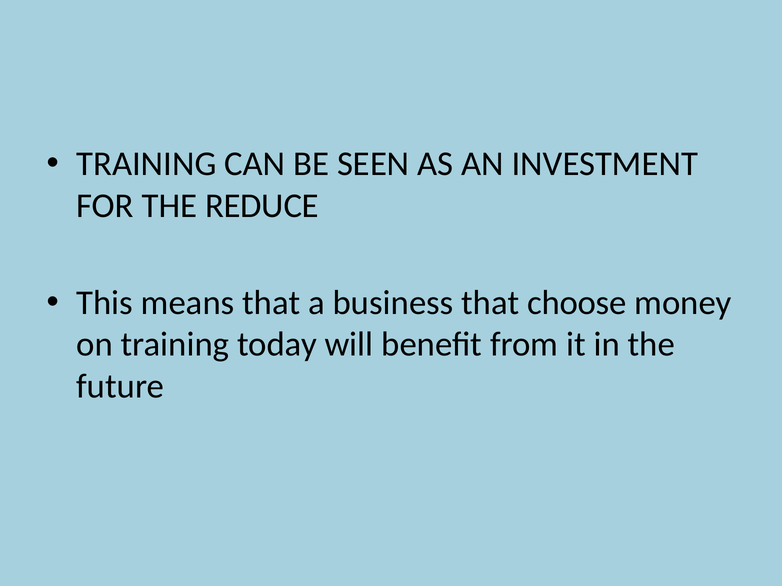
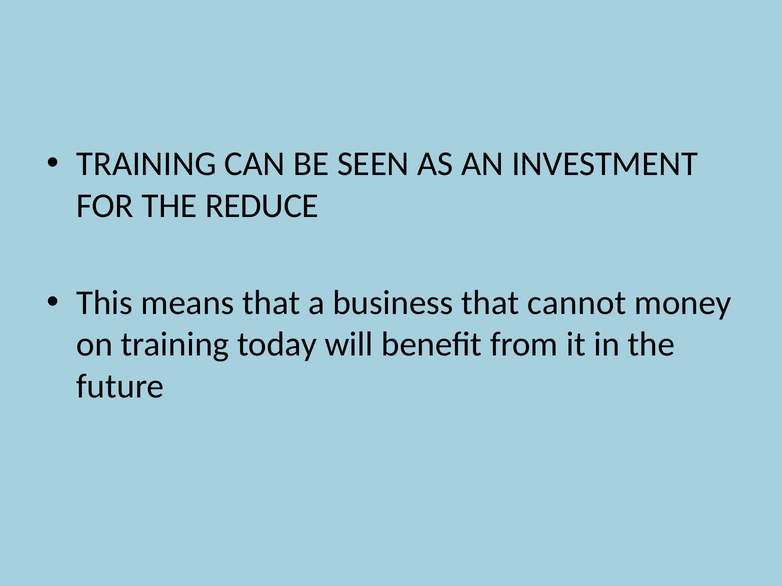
choose: choose -> cannot
